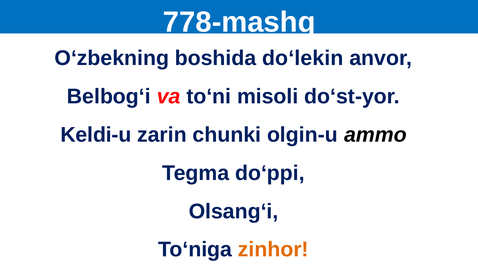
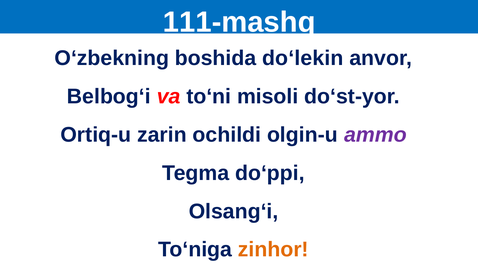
778-mashq: 778-mashq -> 111-mashq
Keldi-u: Keldi-u -> Ortiq-u
chunki: chunki -> ochildi
ammo colour: black -> purple
